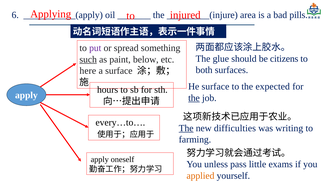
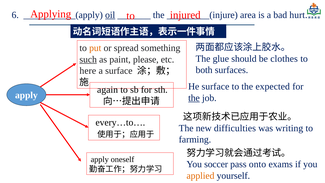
oil underline: none -> present
pills: pills -> hurt
put colour: purple -> orange
citizens: citizens -> clothes
below: below -> please
hours: hours -> again
The at (186, 128) underline: present -> none
unless: unless -> soccer
little: little -> onto
